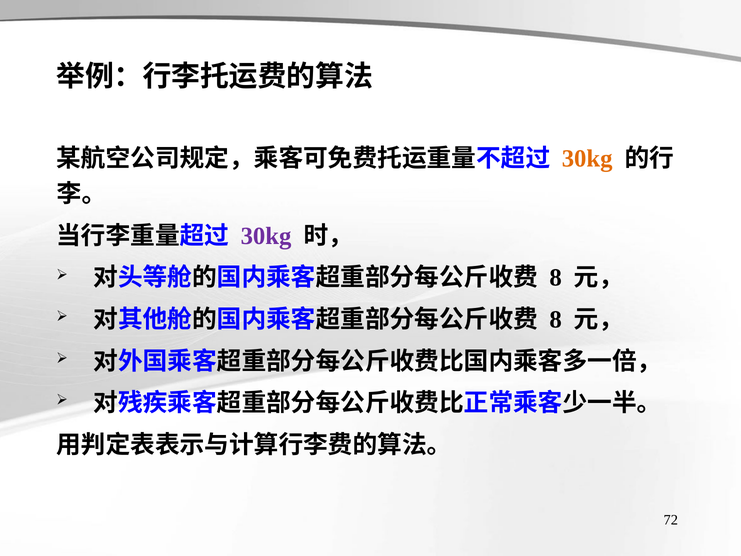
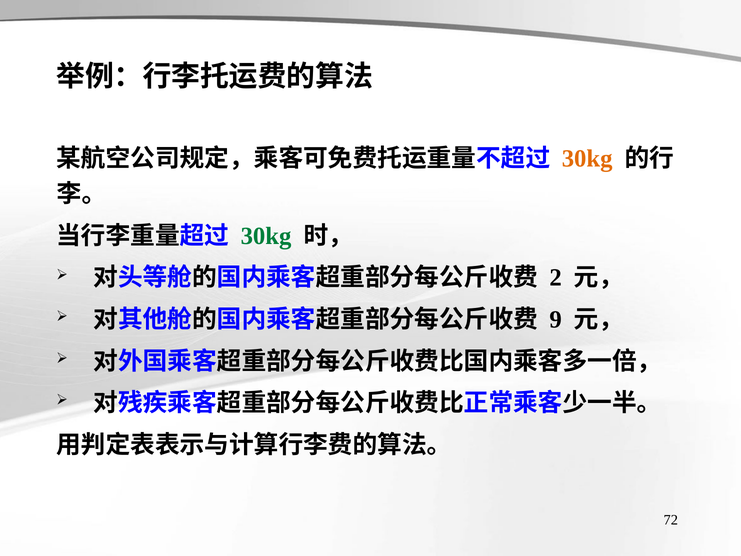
30kg at (266, 236) colour: purple -> green
8 at (556, 278): 8 -> 2
8 at (556, 319): 8 -> 9
